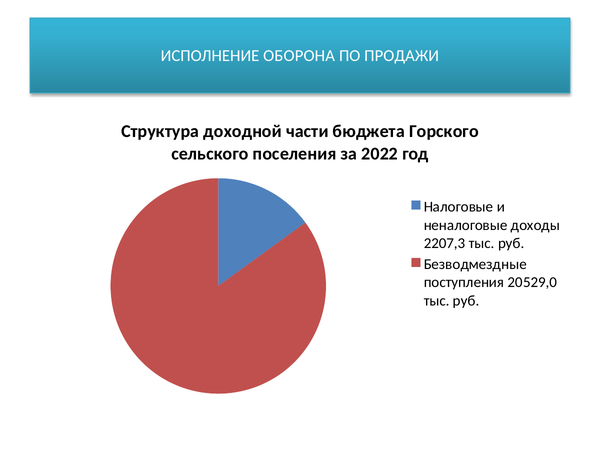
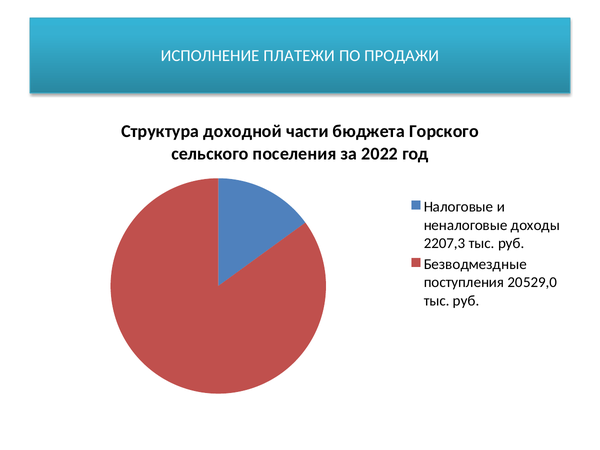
ОБОРОНА: ОБОРОНА -> ПЛАТЕЖИ
